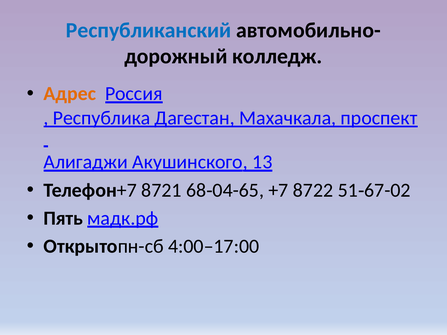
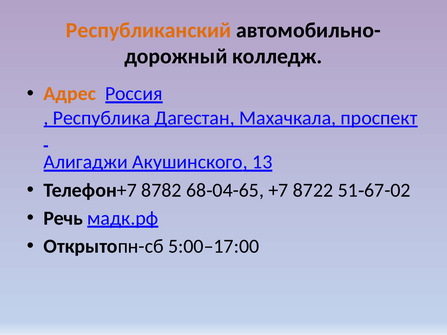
Республиканский colour: blue -> orange
8721: 8721 -> 8782
Пять: Пять -> Речь
4:00–17:00: 4:00–17:00 -> 5:00–17:00
